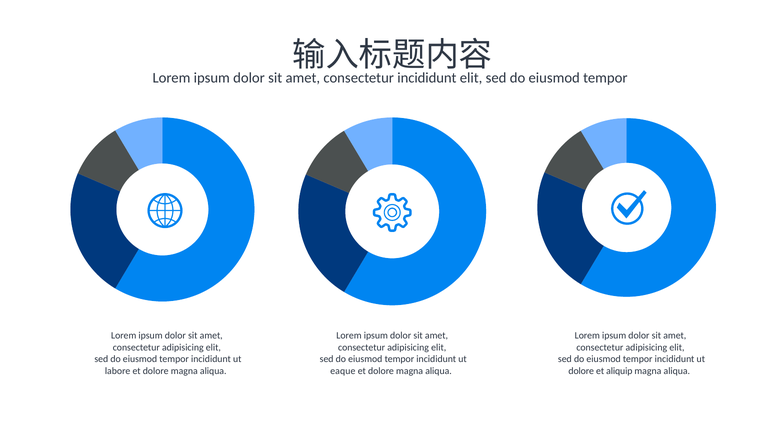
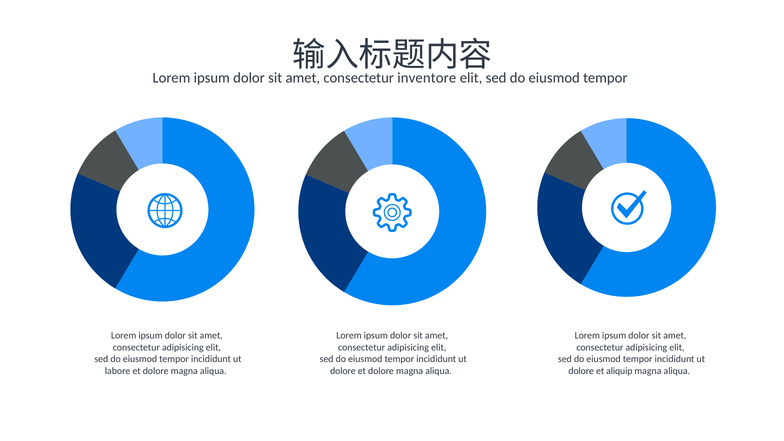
consectetur incididunt: incididunt -> inventore
eaque at (343, 371): eaque -> dolore
